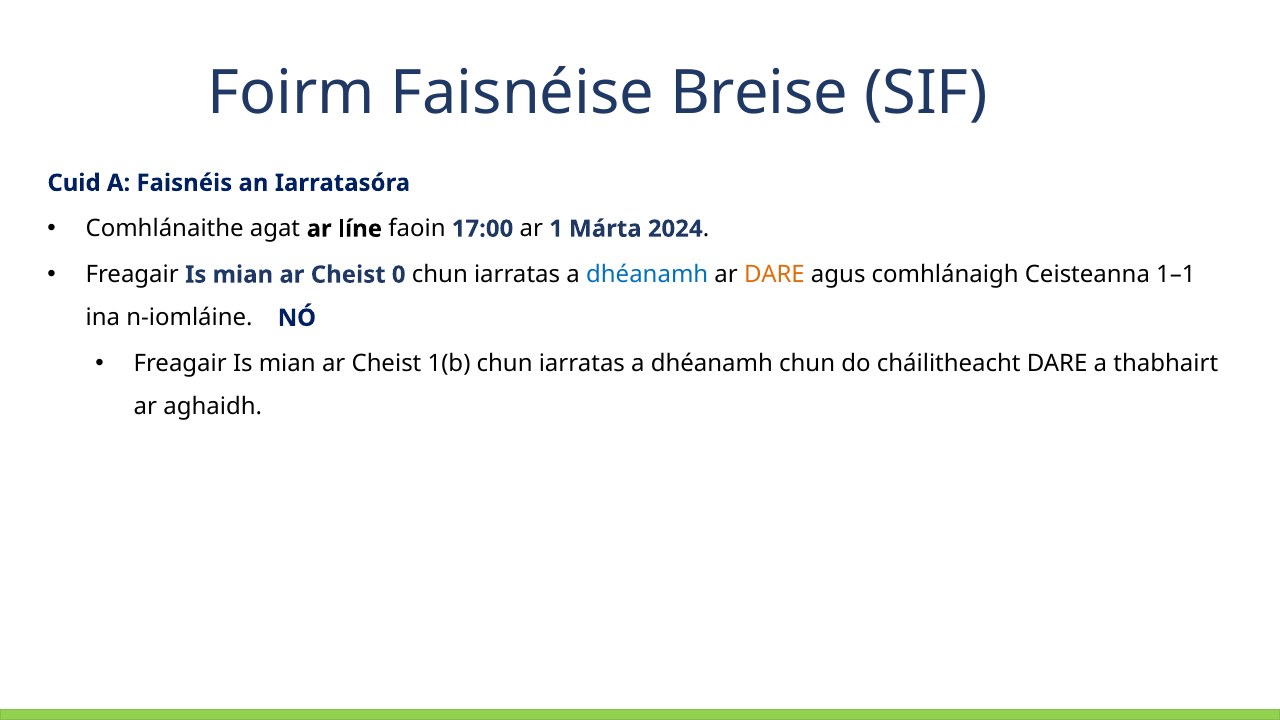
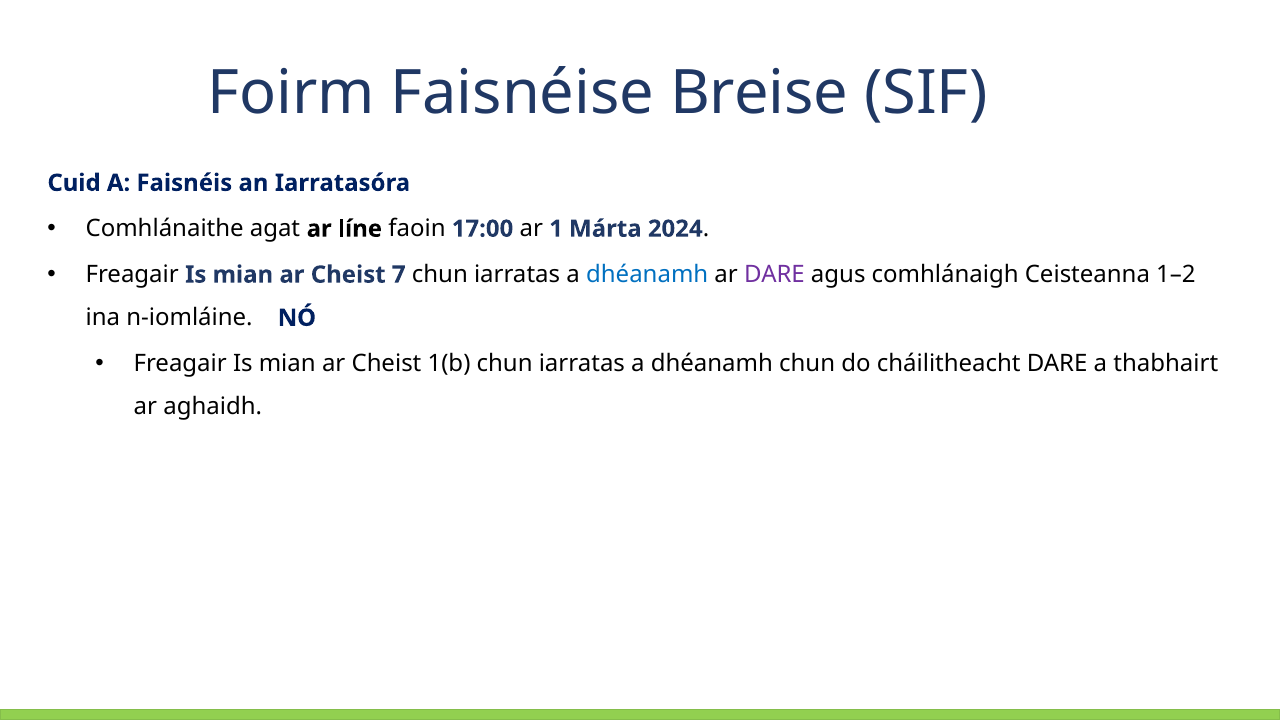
0: 0 -> 7
DARE at (774, 275) colour: orange -> purple
1–1: 1–1 -> 1–2
